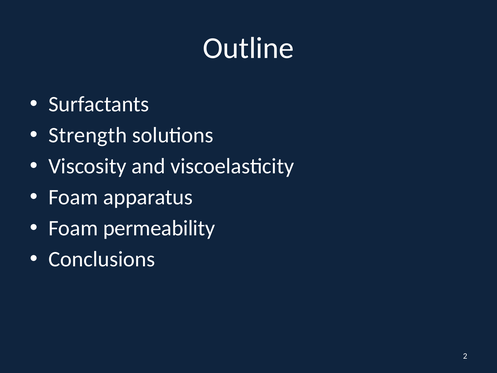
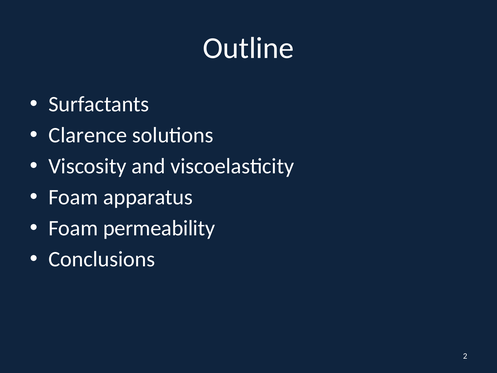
Strength: Strength -> Clarence
